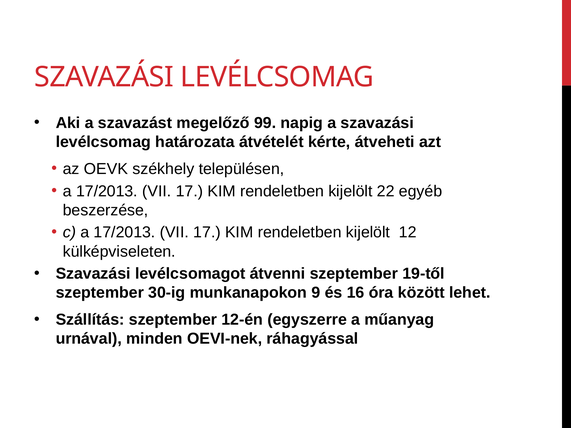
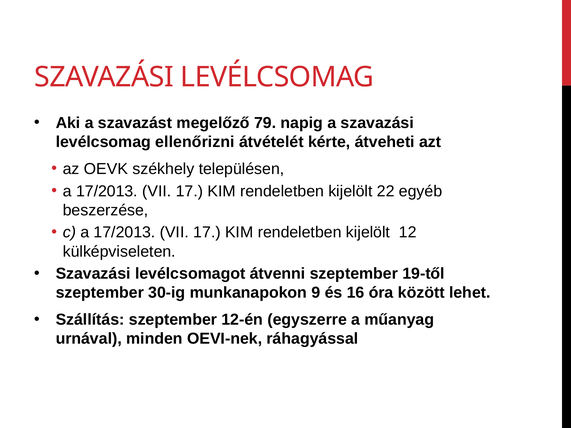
99: 99 -> 79
határozata: határozata -> ellenőrizni
